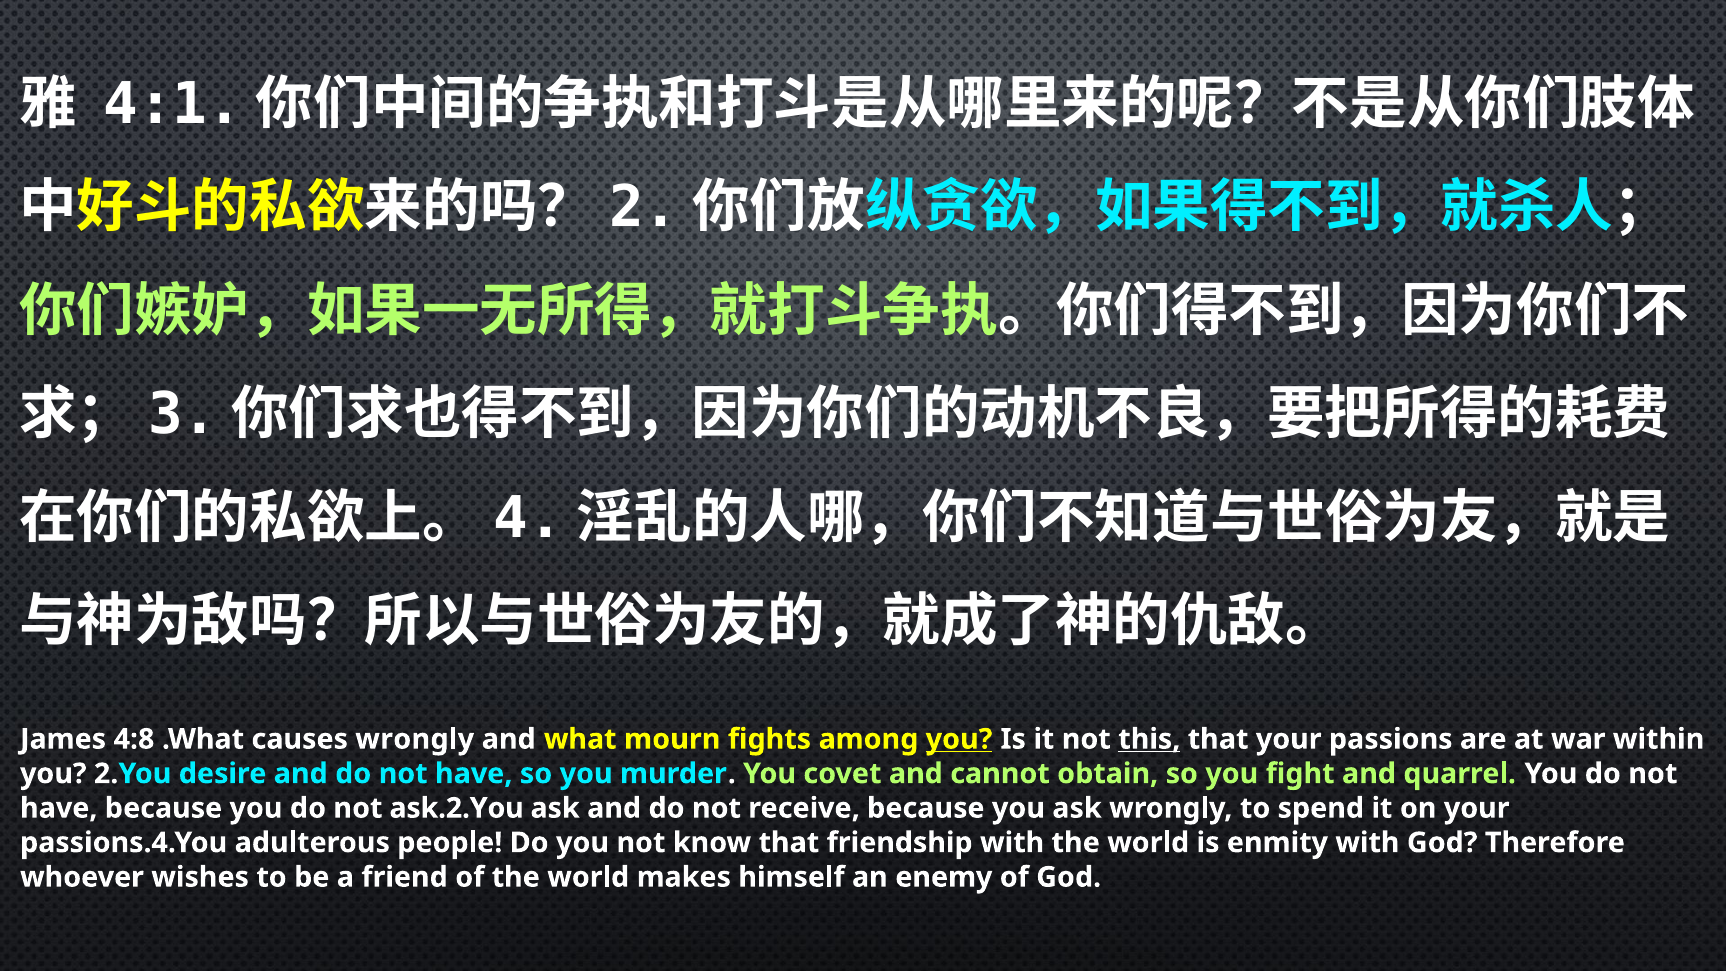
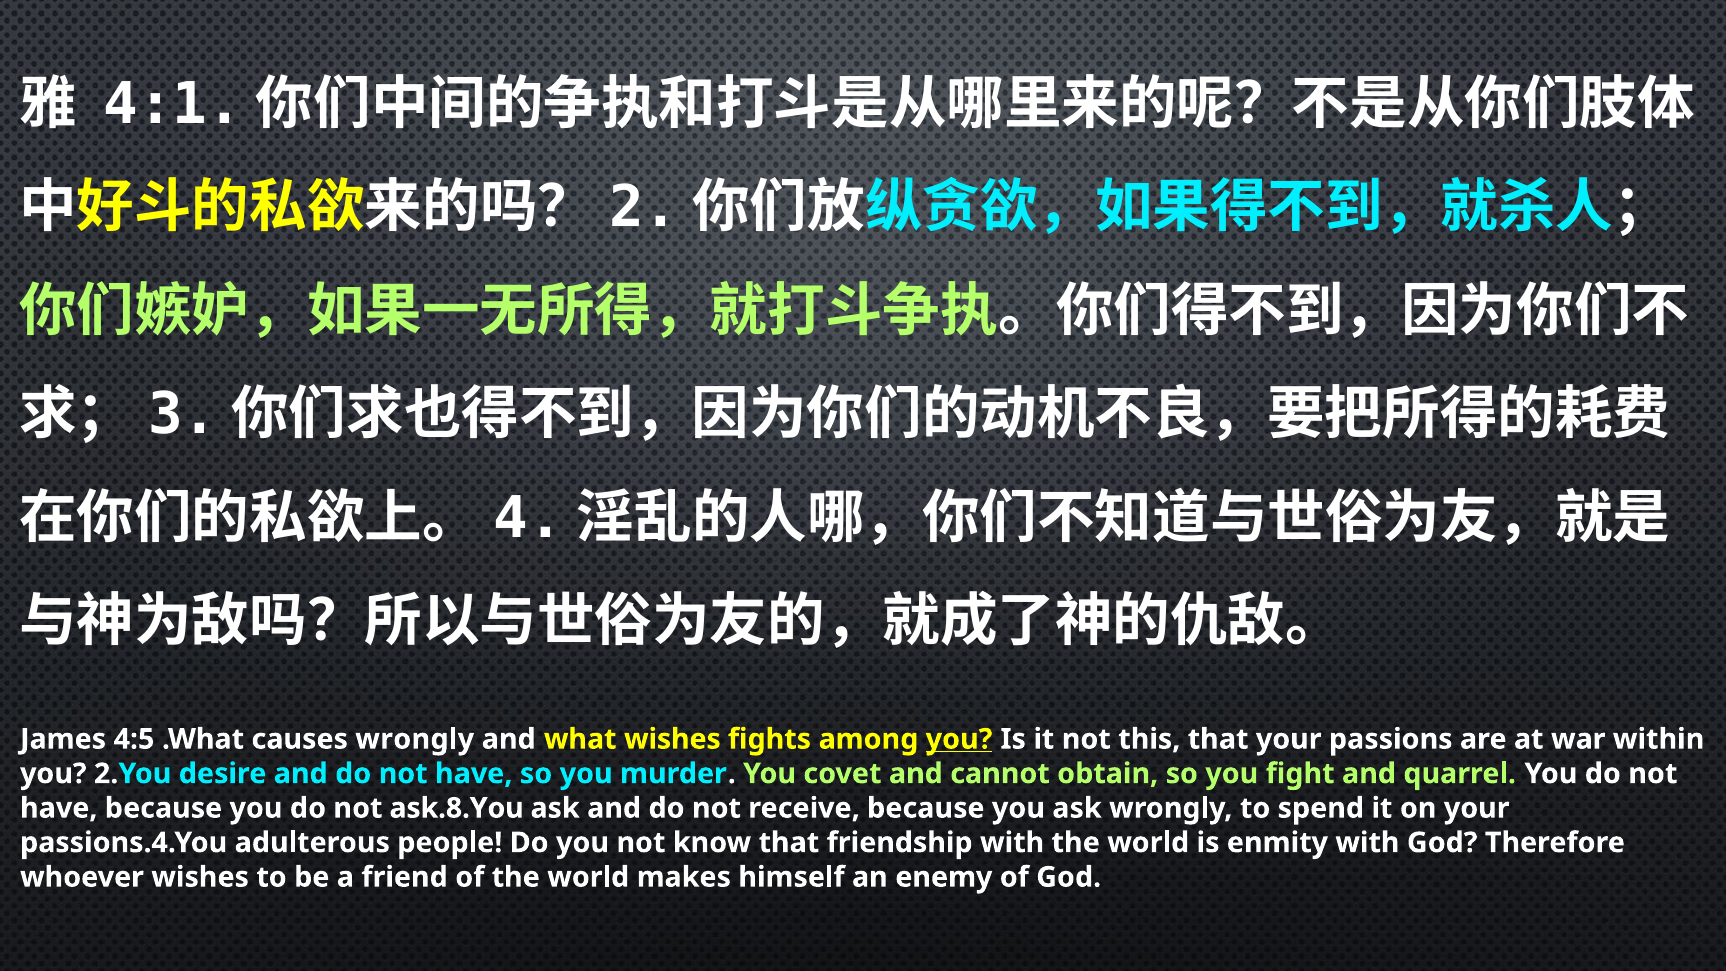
4:8: 4:8 -> 4:5
what mourn: mourn -> wishes
this underline: present -> none
ask.2.You: ask.2.You -> ask.8.You
